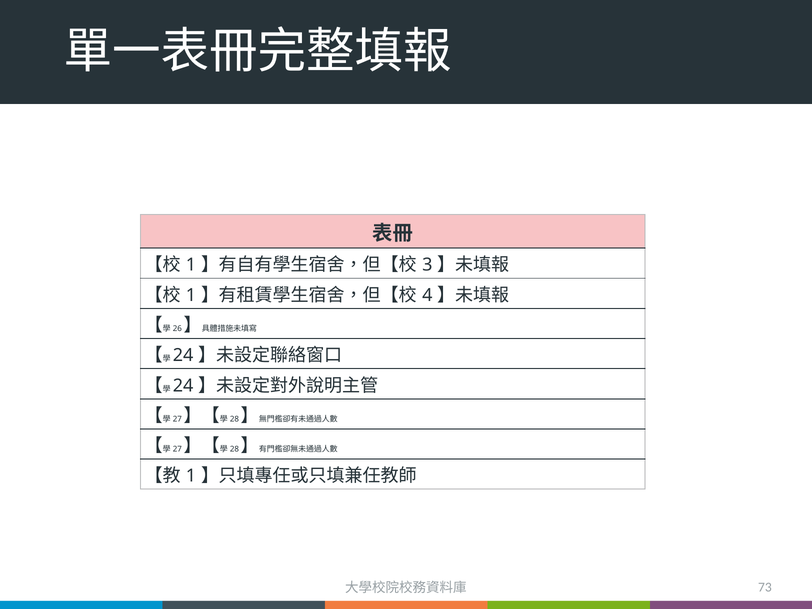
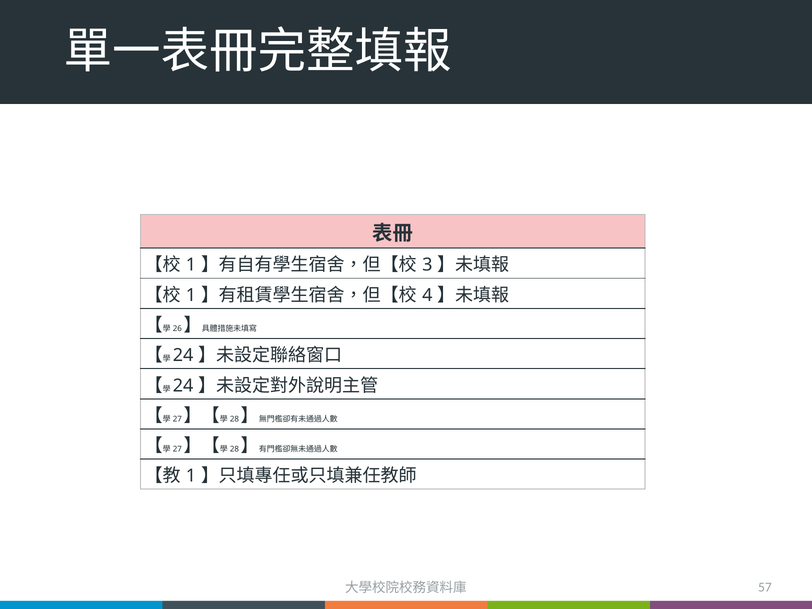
73: 73 -> 57
